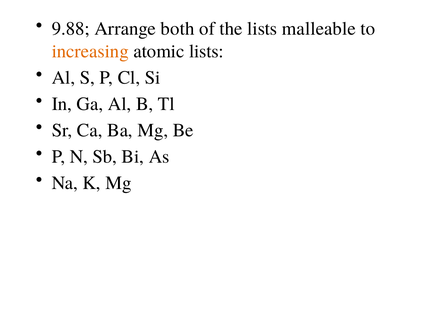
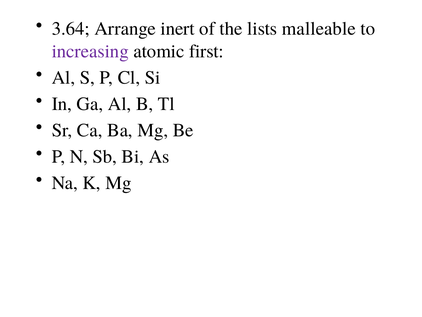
9.88: 9.88 -> 3.64
both: both -> inert
increasing colour: orange -> purple
atomic lists: lists -> first
